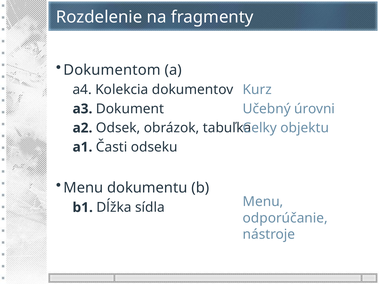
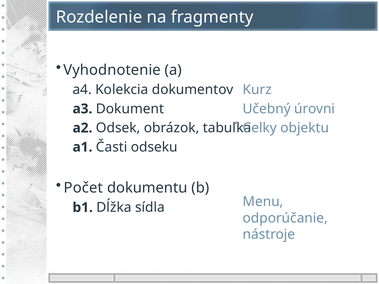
Dokumentom: Dokumentom -> Vyhodnotenie
Menu at (83, 188): Menu -> Počet
